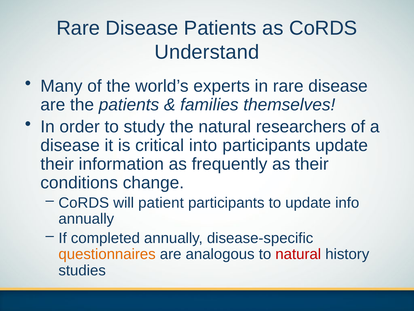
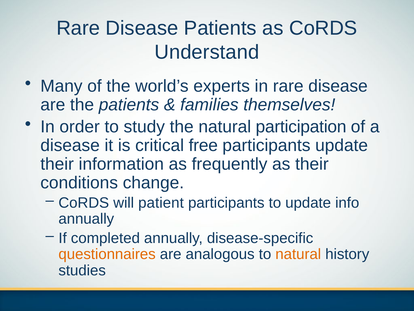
researchers: researchers -> participation
into: into -> free
natural at (298, 254) colour: red -> orange
